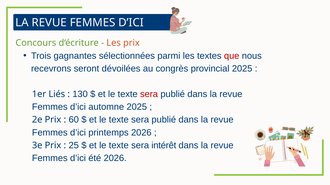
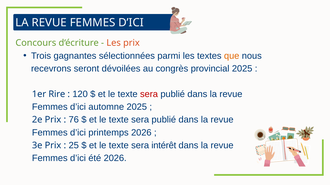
que colour: red -> orange
Liés: Liés -> Rire
130: 130 -> 120
60: 60 -> 76
